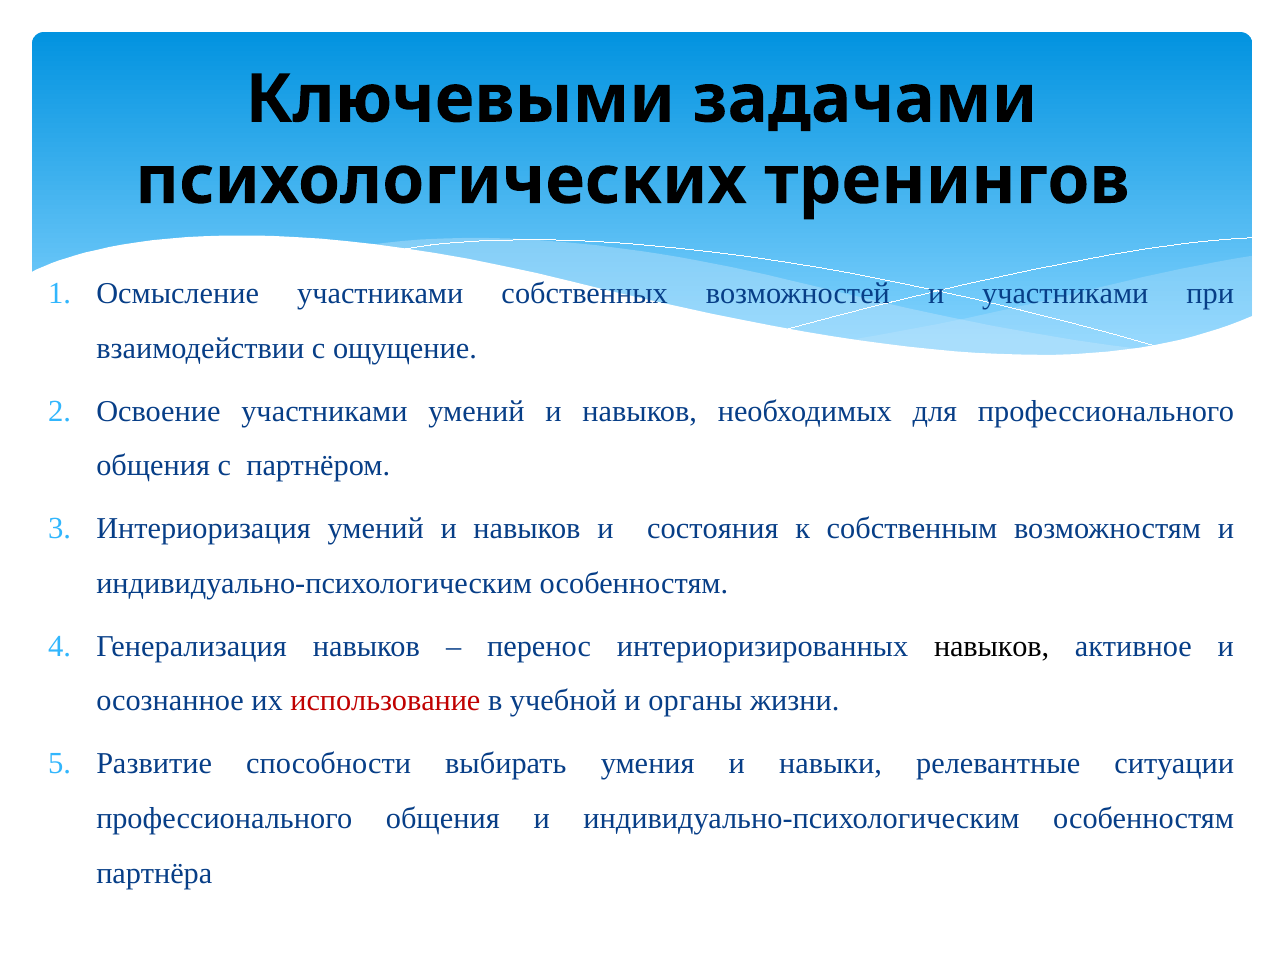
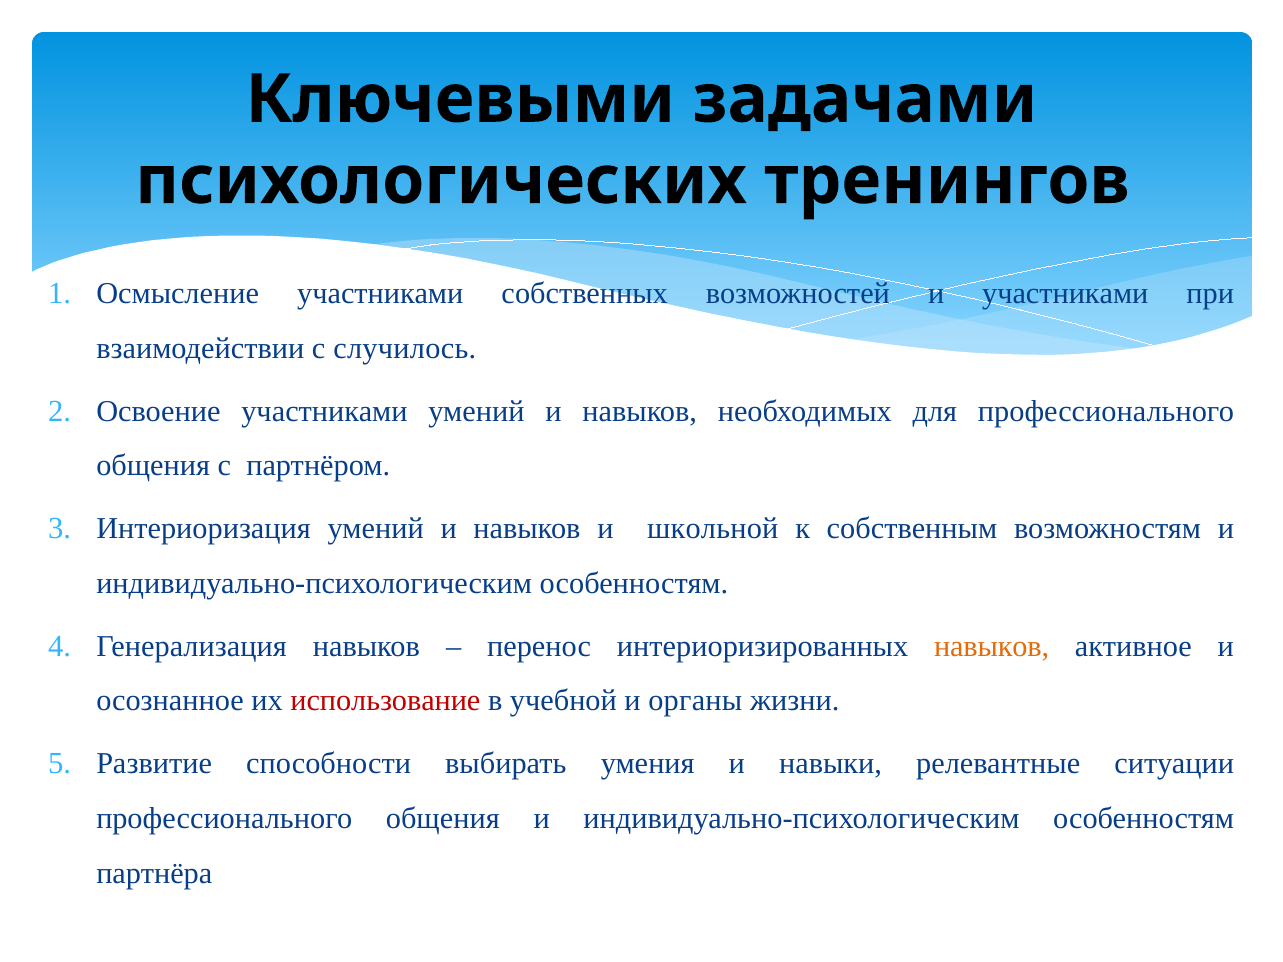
ощущение: ощущение -> случилось
состояния: состояния -> школьной
навыков at (992, 647) colour: black -> orange
